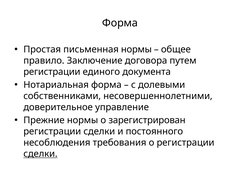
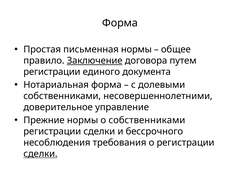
Заключение underline: none -> present
о зарегистрирован: зарегистрирован -> собственниками
постоянного: постоянного -> бессрочного
